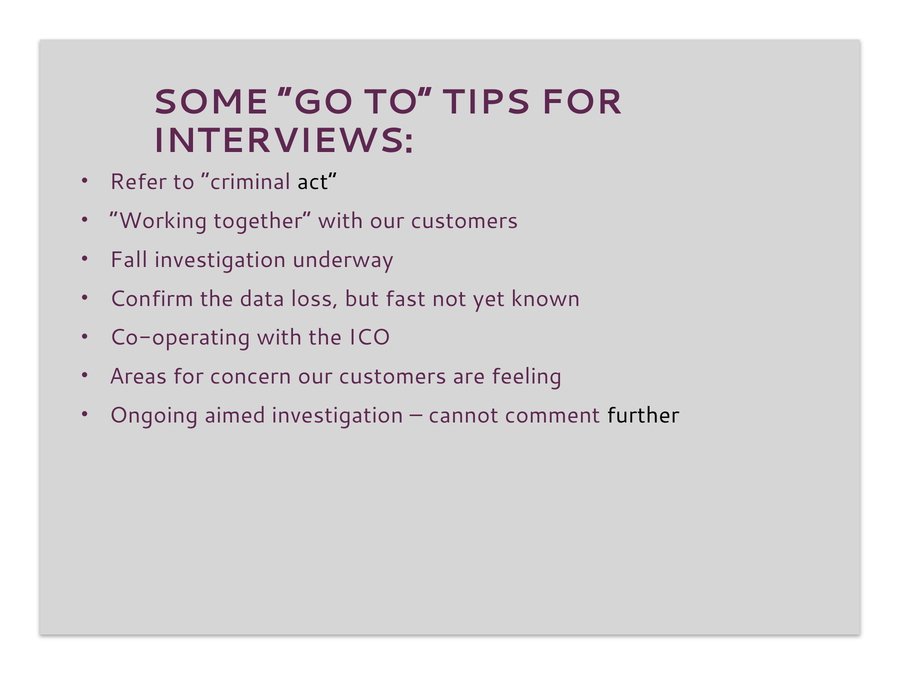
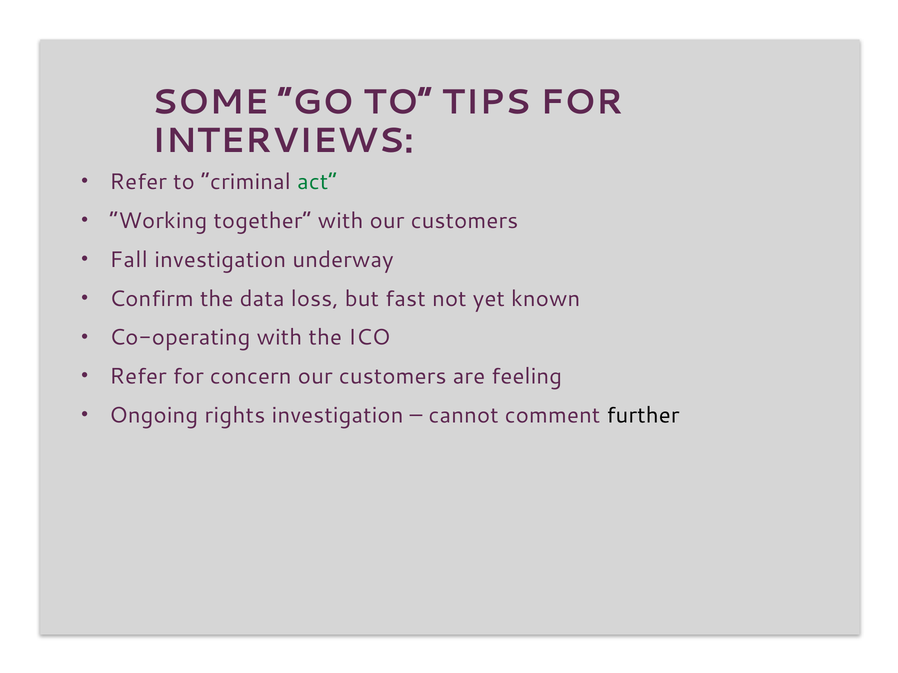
act colour: black -> green
Areas at (138, 377): Areas -> Refer
aimed: aimed -> rights
